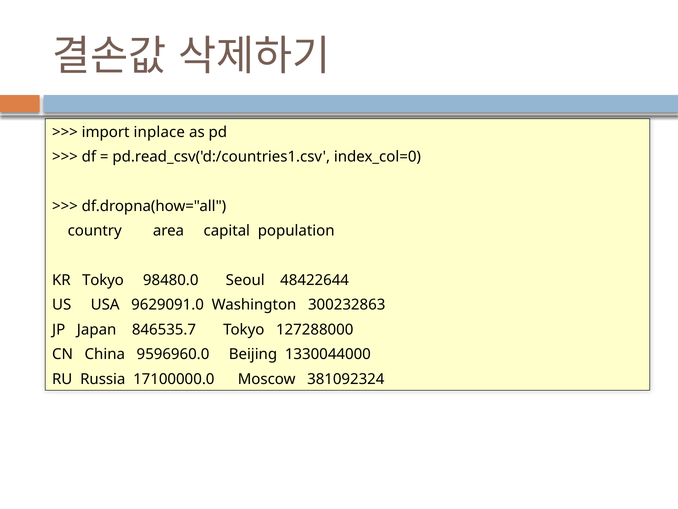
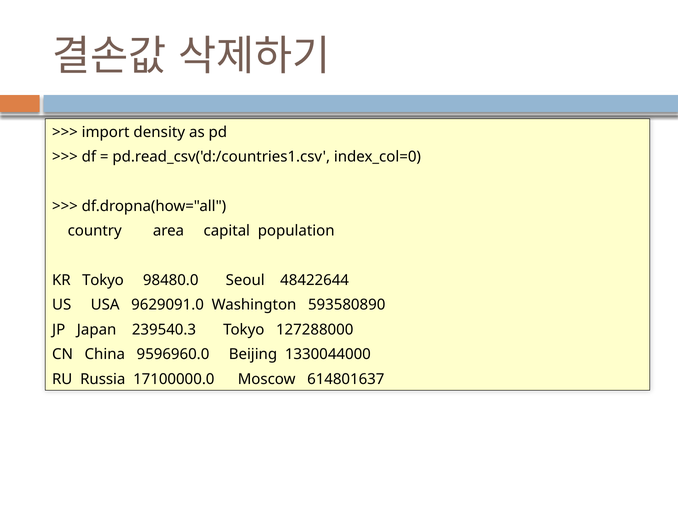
inplace: inplace -> density
300232863: 300232863 -> 593580890
846535.7: 846535.7 -> 239540.3
381092324: 381092324 -> 614801637
